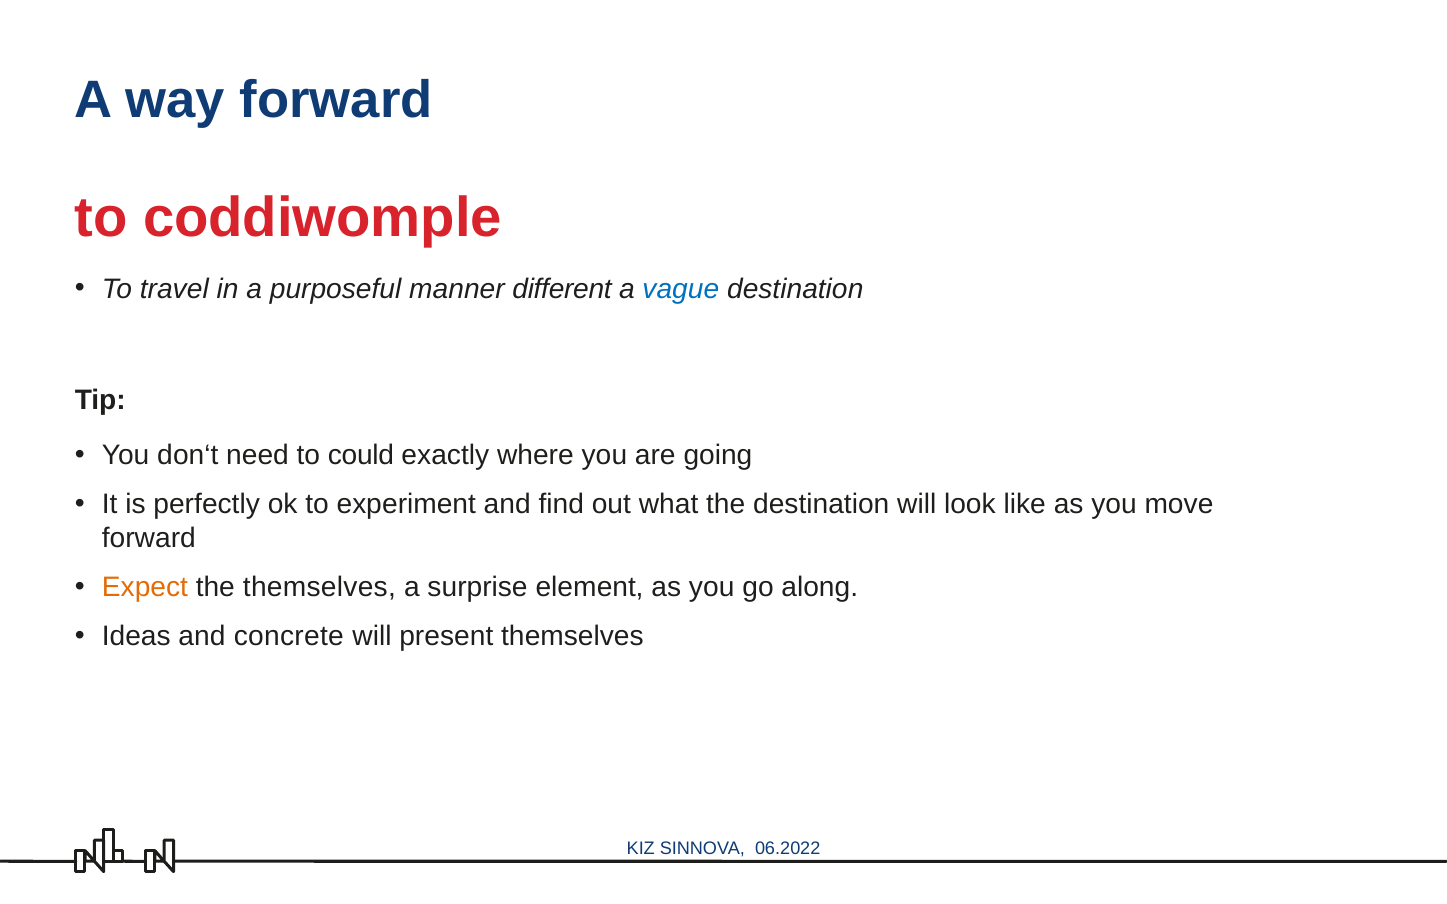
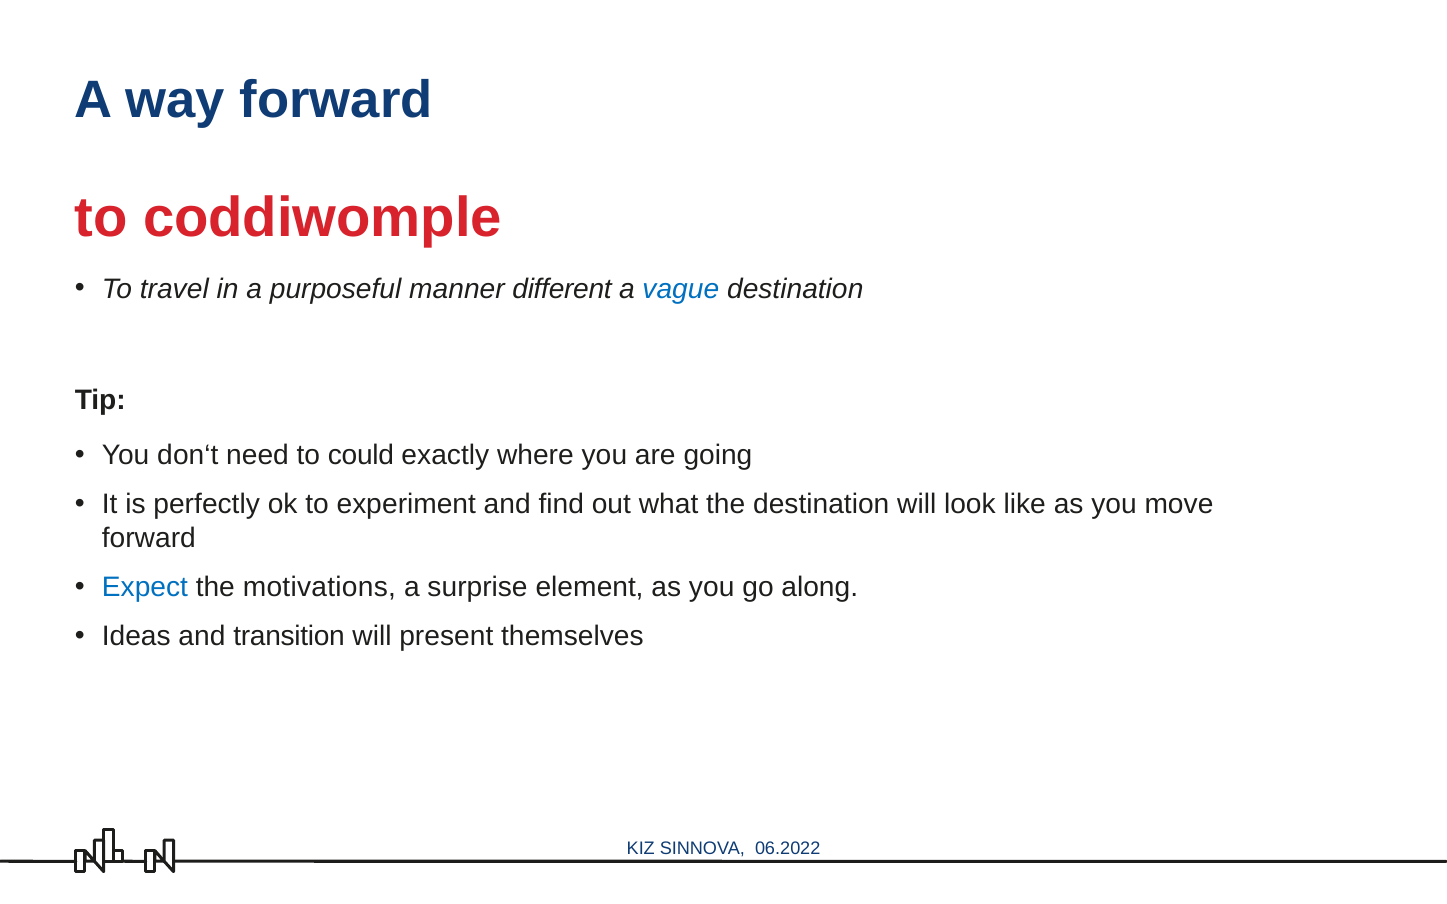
Expect colour: orange -> blue
the themselves: themselves -> motivations
concrete: concrete -> transition
